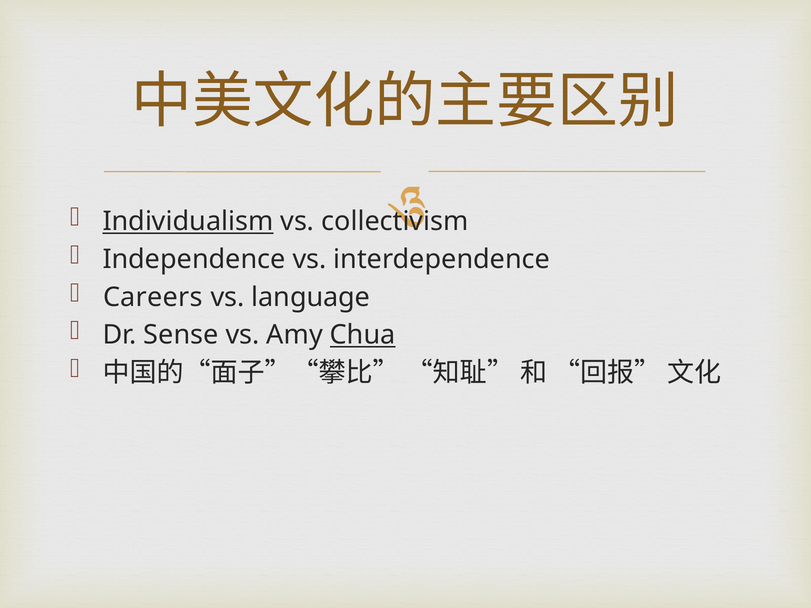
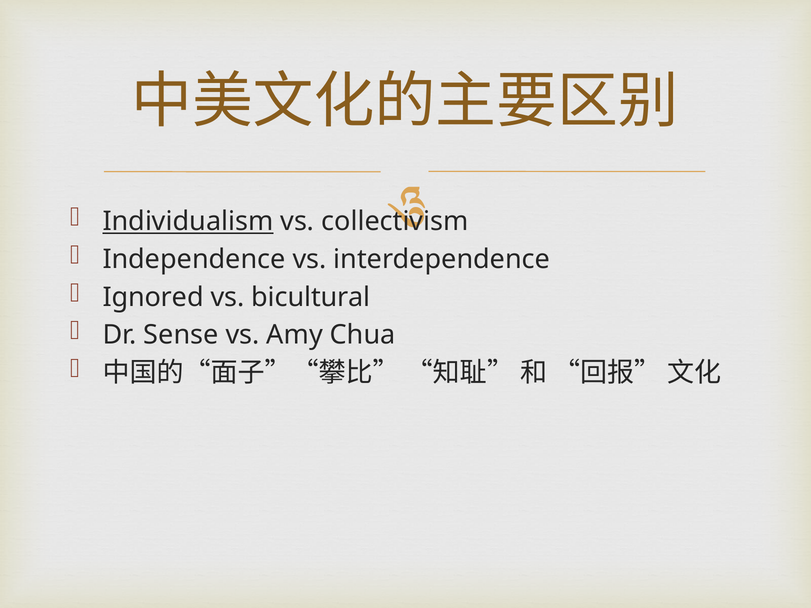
Careers: Careers -> Ignored
language: language -> bicultural
Chua underline: present -> none
